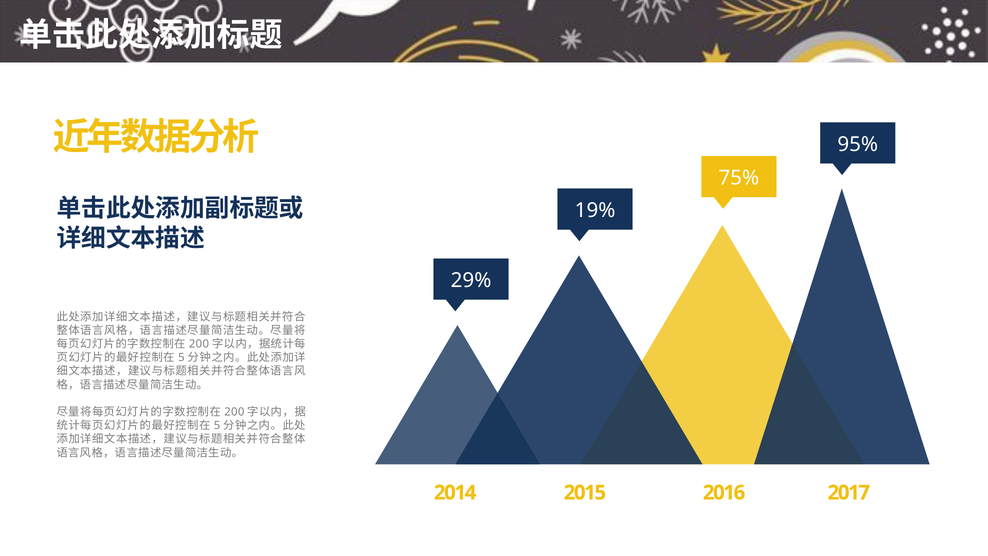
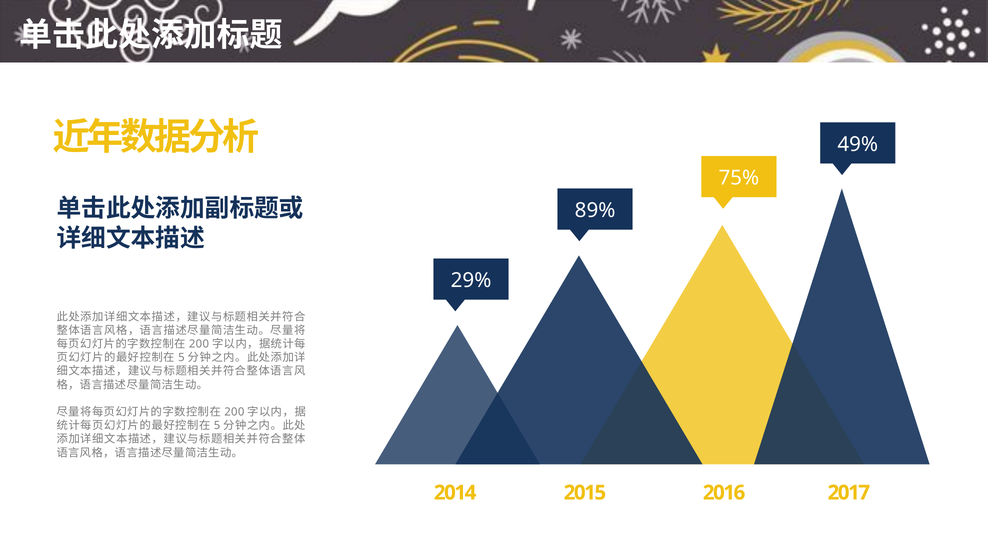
95%: 95% -> 49%
19%: 19% -> 89%
